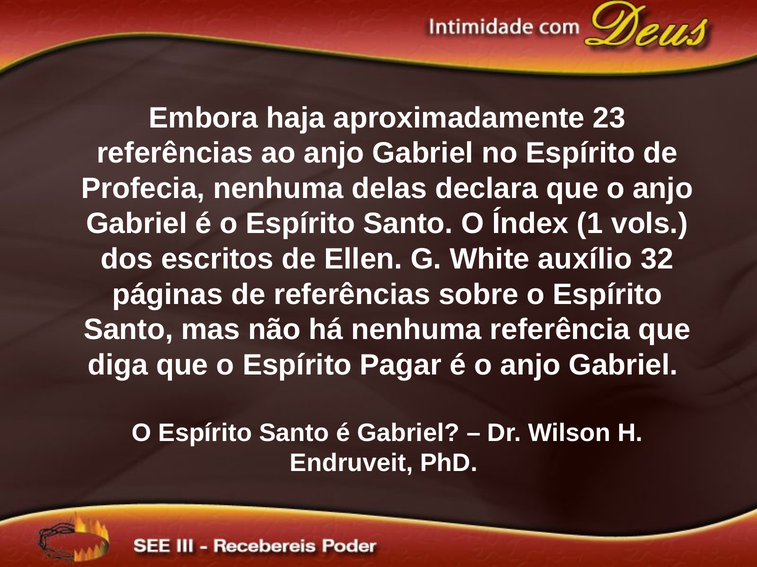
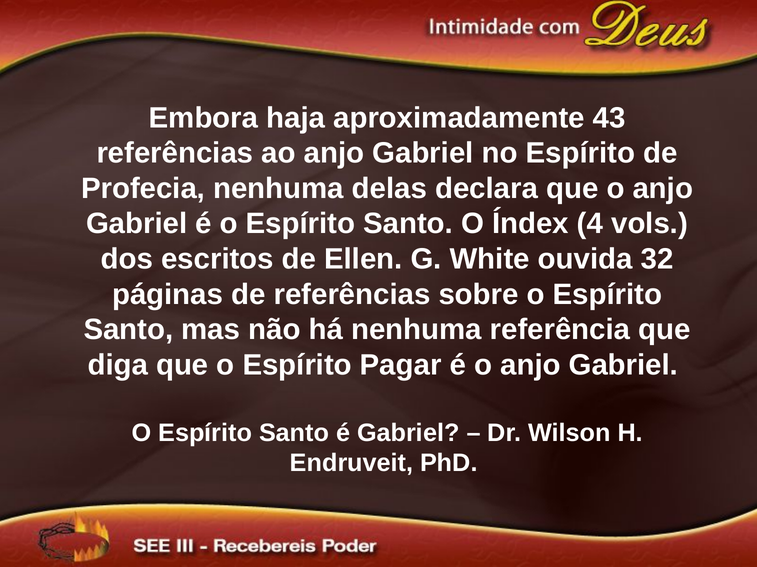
23: 23 -> 43
1: 1 -> 4
auxílio: auxílio -> ouvida
